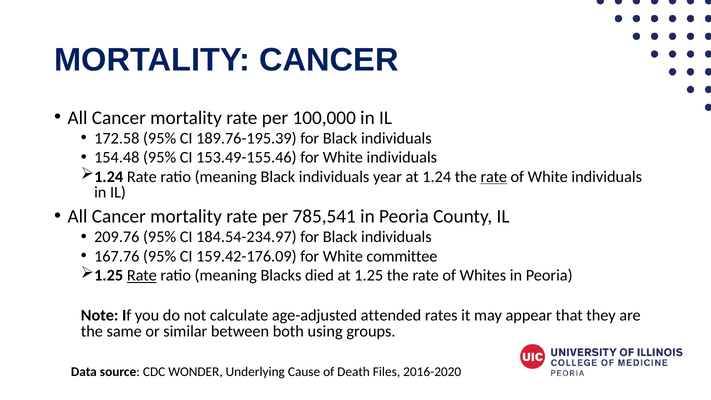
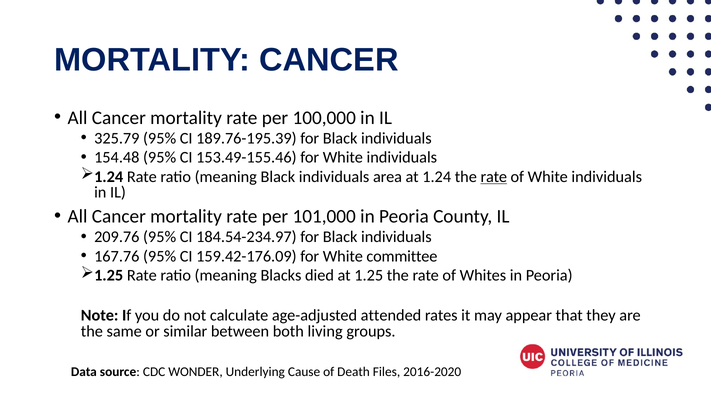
172.58: 172.58 -> 325.79
year: year -> area
785,541: 785,541 -> 101,000
Rate at (142, 275) underline: present -> none
using: using -> living
